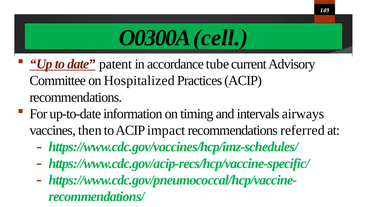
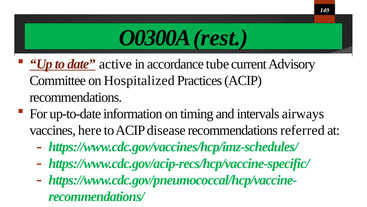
cell: cell -> rest
patent: patent -> active
then: then -> here
impact: impact -> disease
